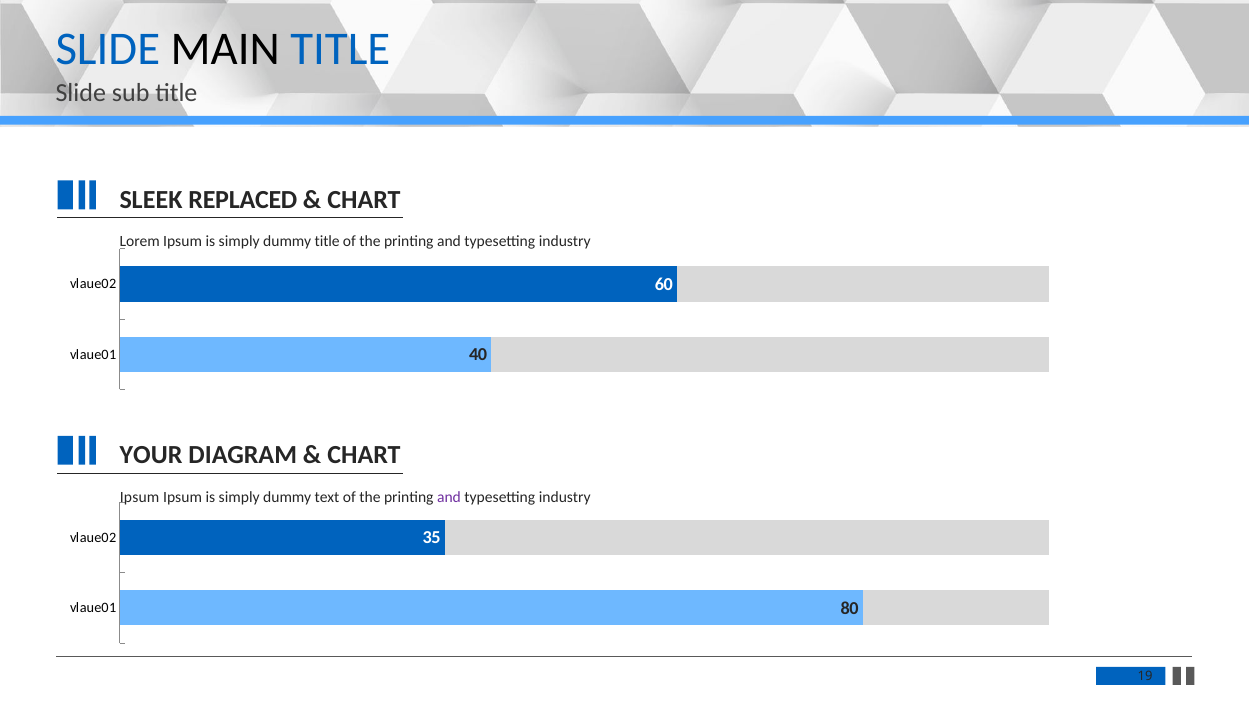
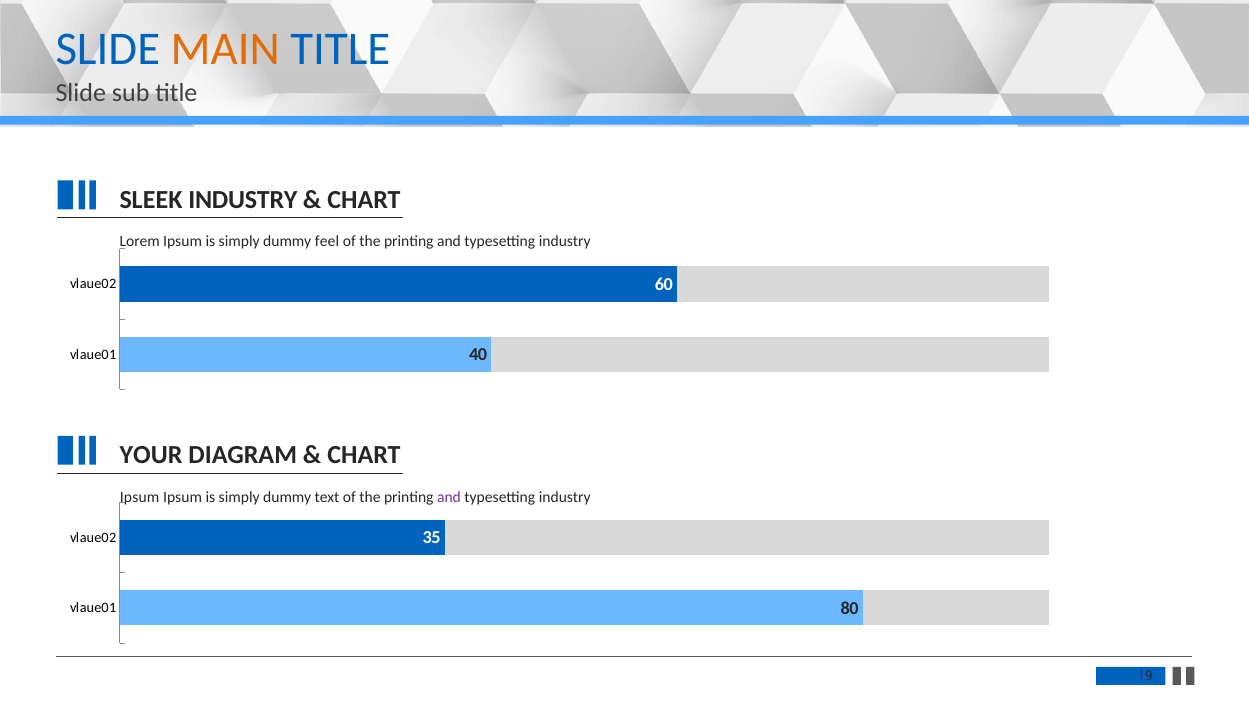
MAIN colour: black -> orange
SLEEK REPLACED: REPLACED -> INDUSTRY
dummy title: title -> feel
